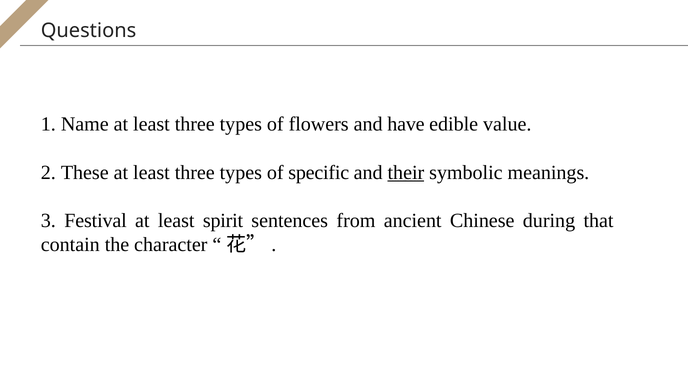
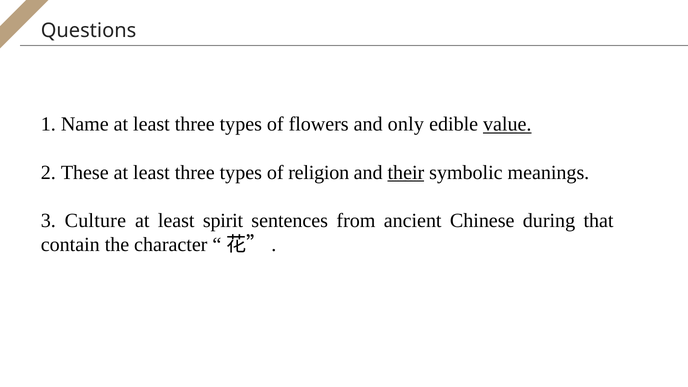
have: have -> only
value underline: none -> present
specific: specific -> religion
Festival: Festival -> Culture
